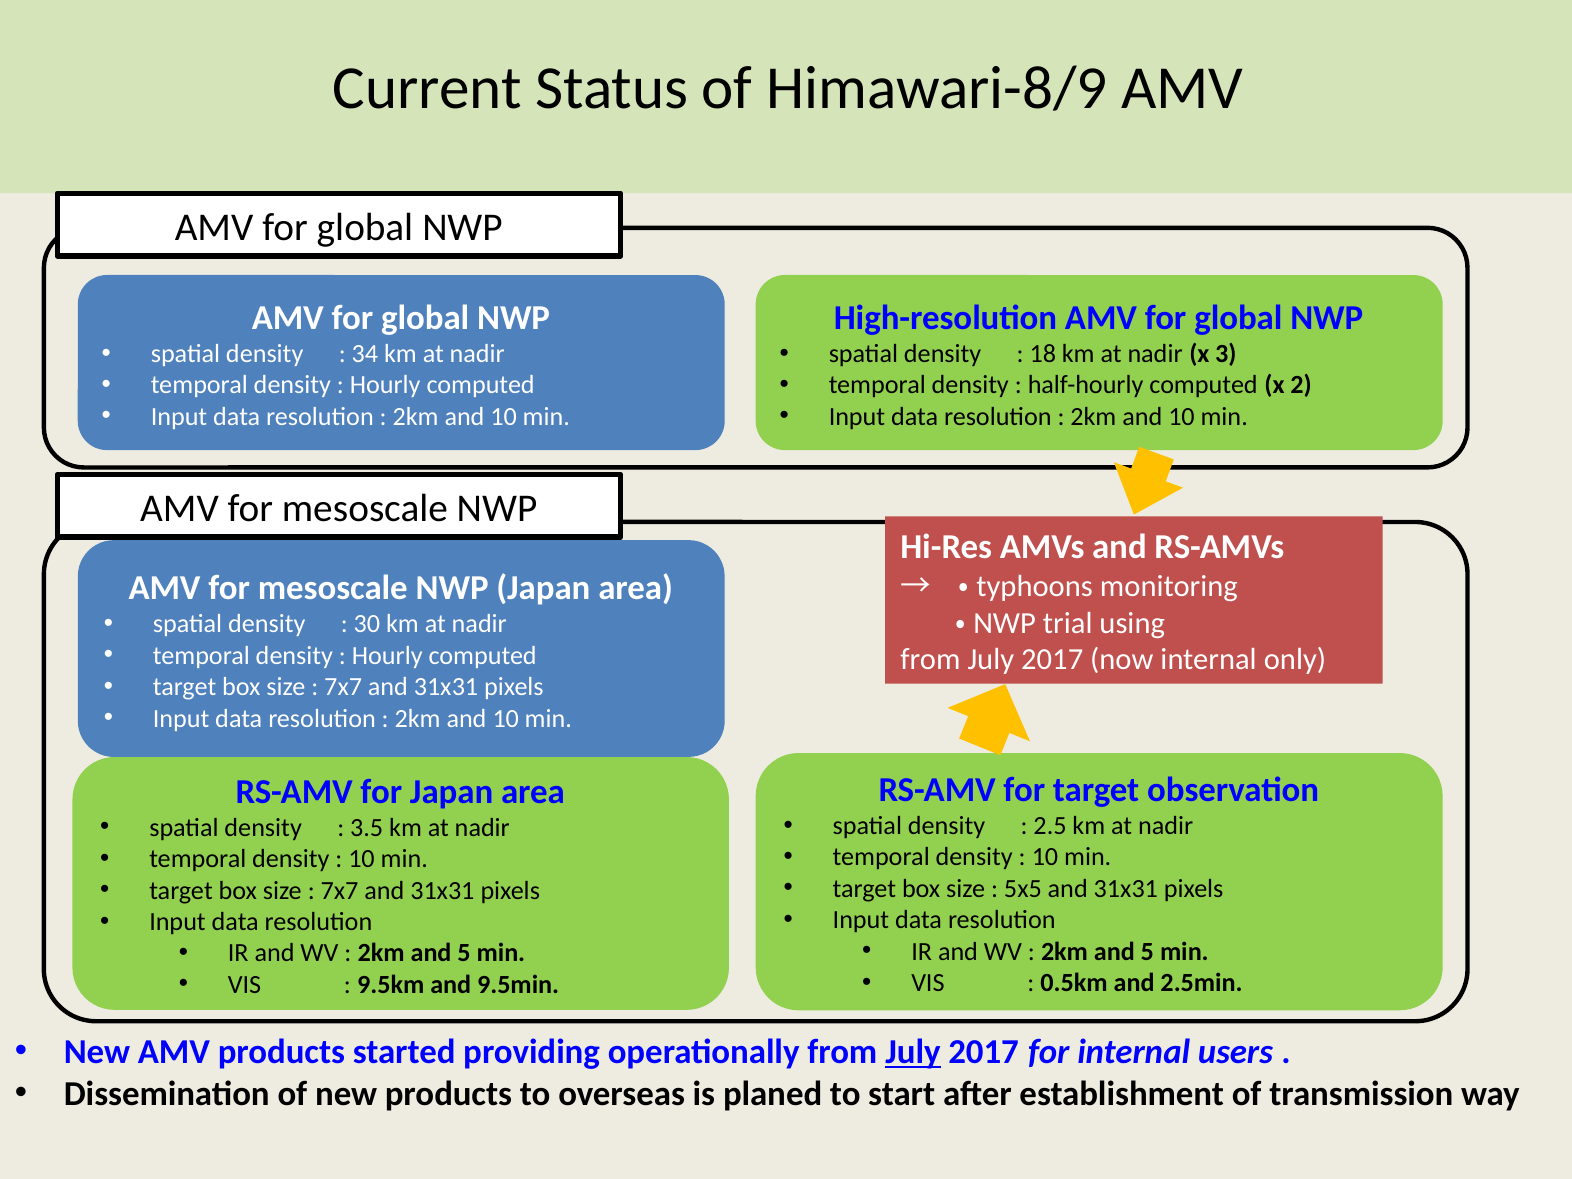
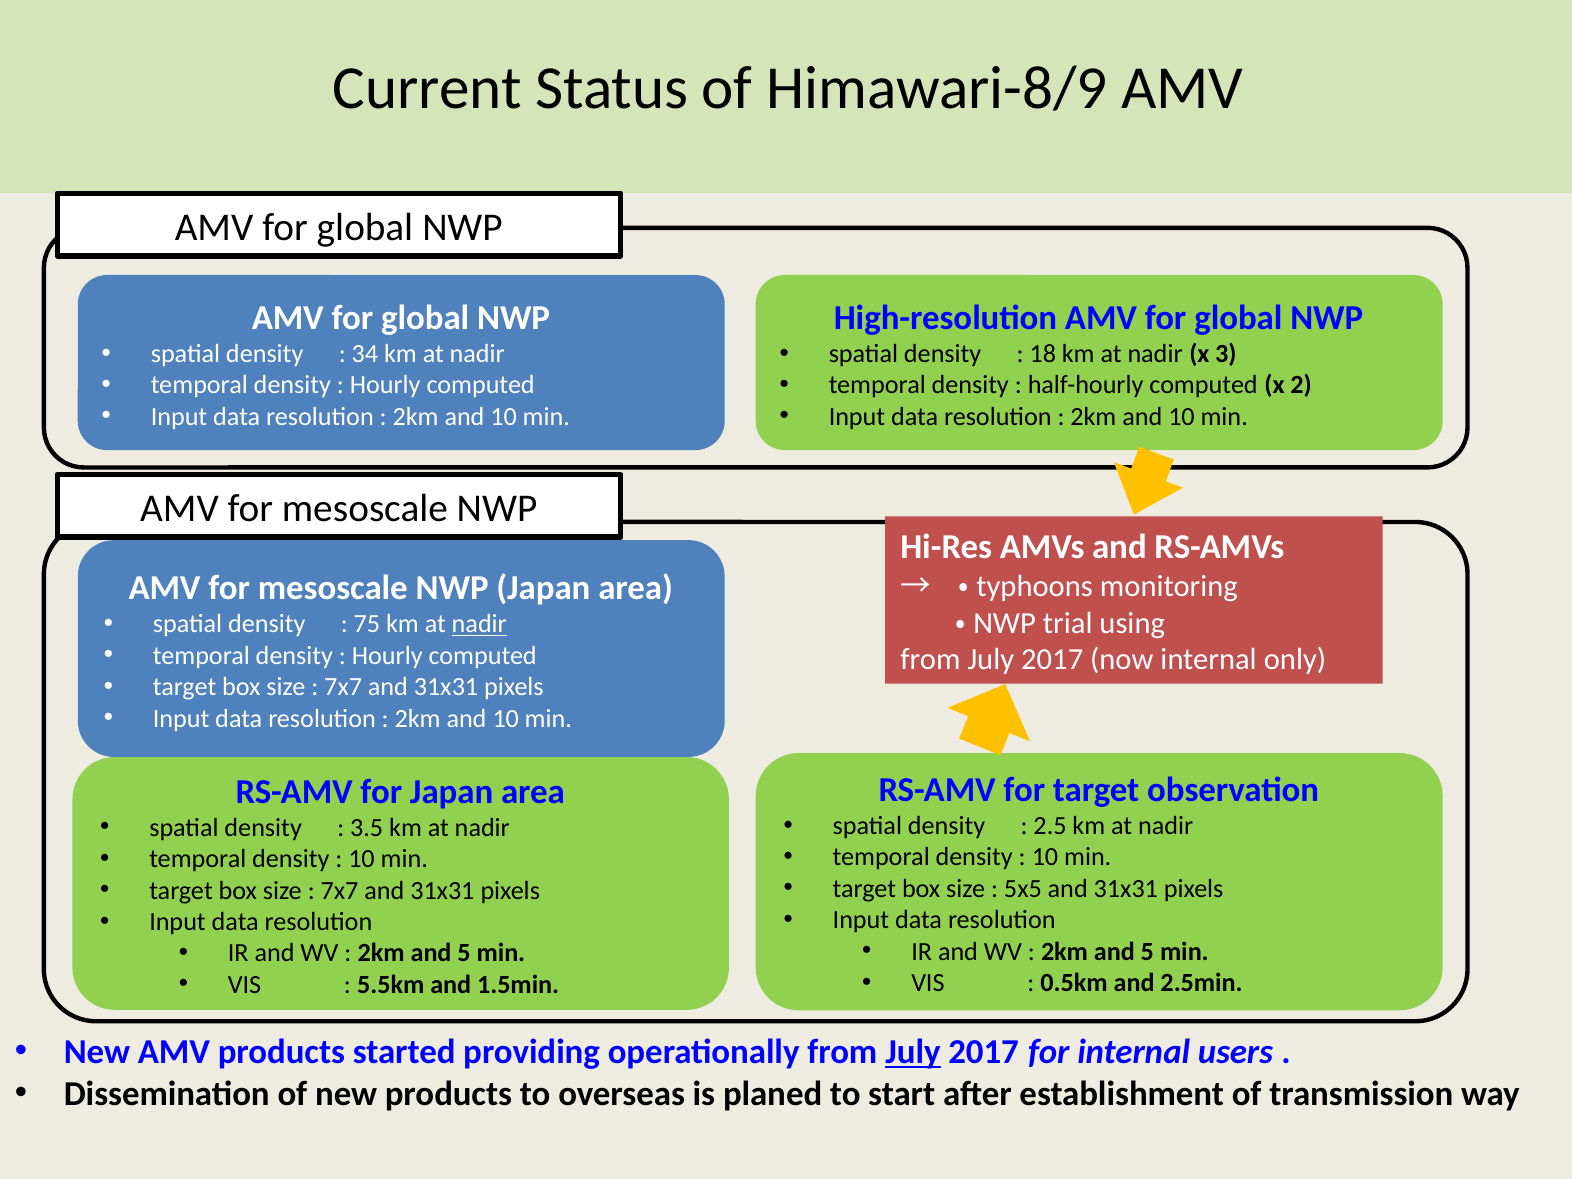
30: 30 -> 75
nadir at (479, 624) underline: none -> present
9.5km: 9.5km -> 5.5km
9.5min: 9.5min -> 1.5min
